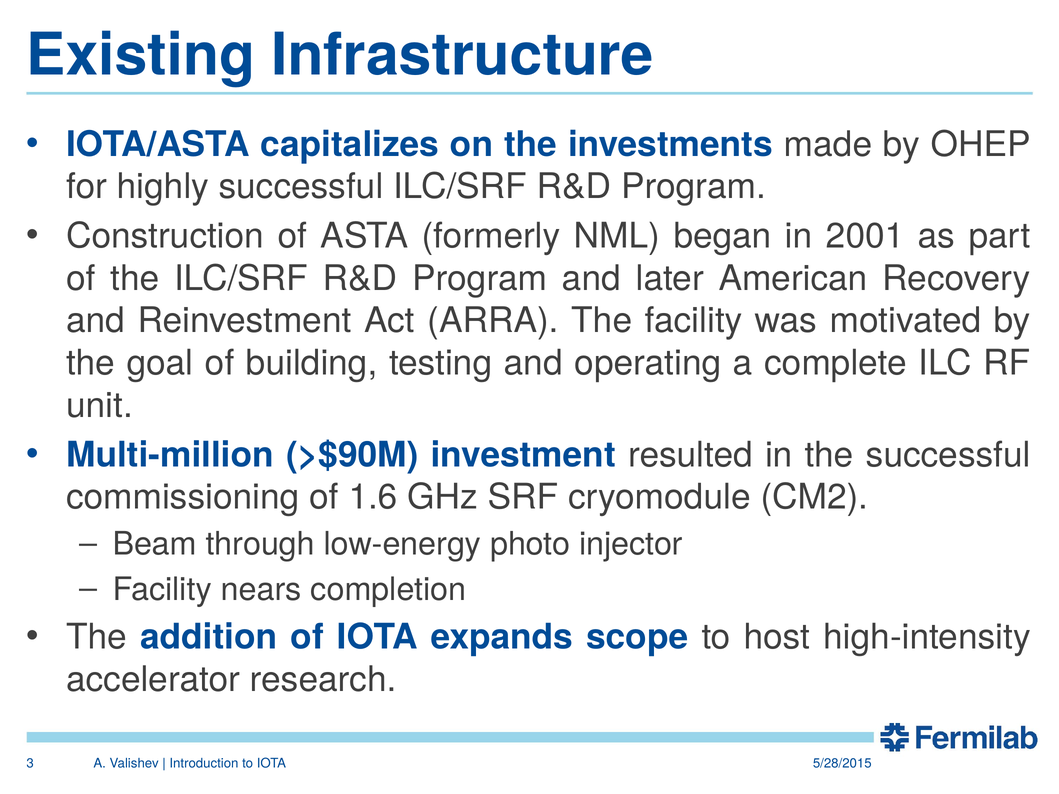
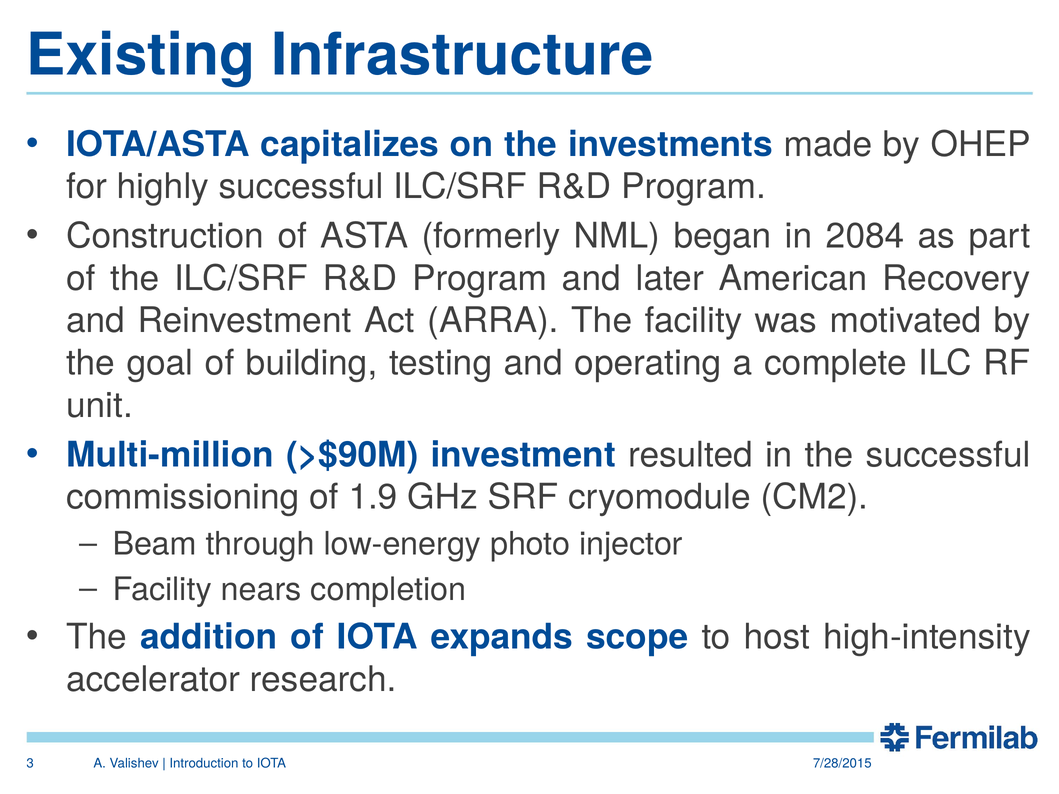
2001: 2001 -> 2084
1.6: 1.6 -> 1.9
5/28/2015: 5/28/2015 -> 7/28/2015
